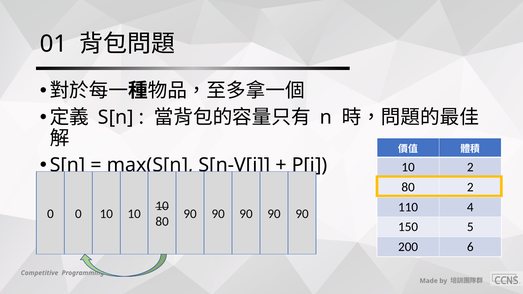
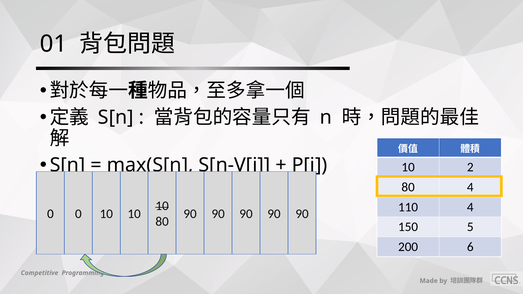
80 2: 2 -> 4
